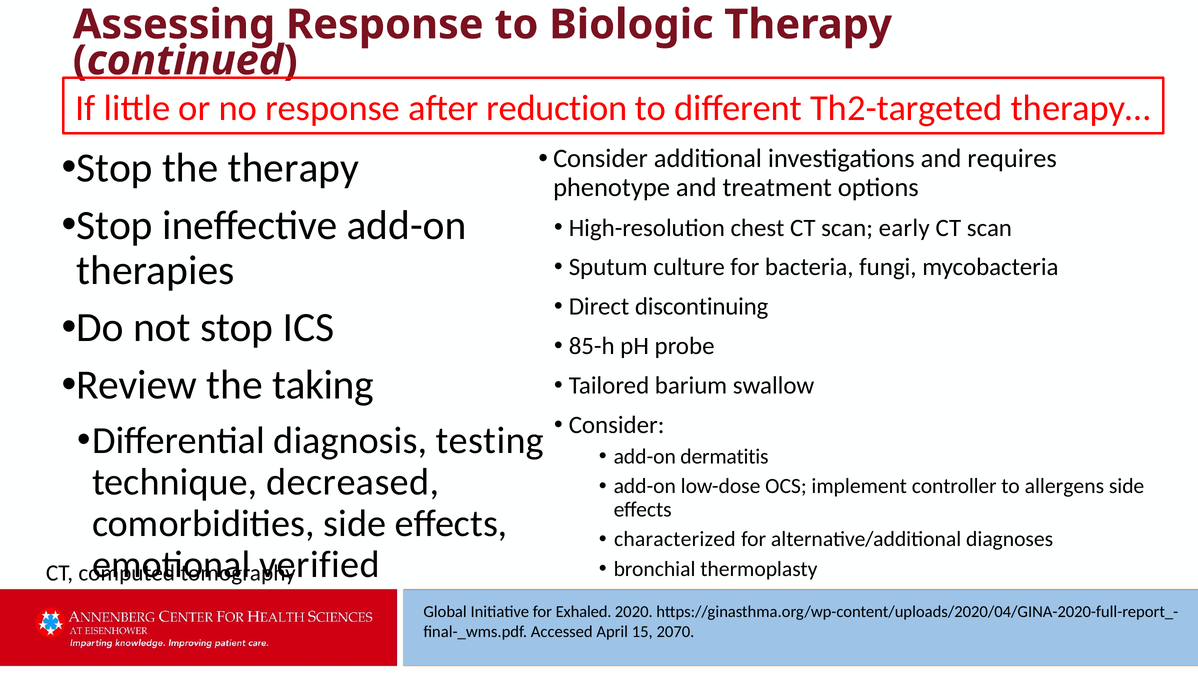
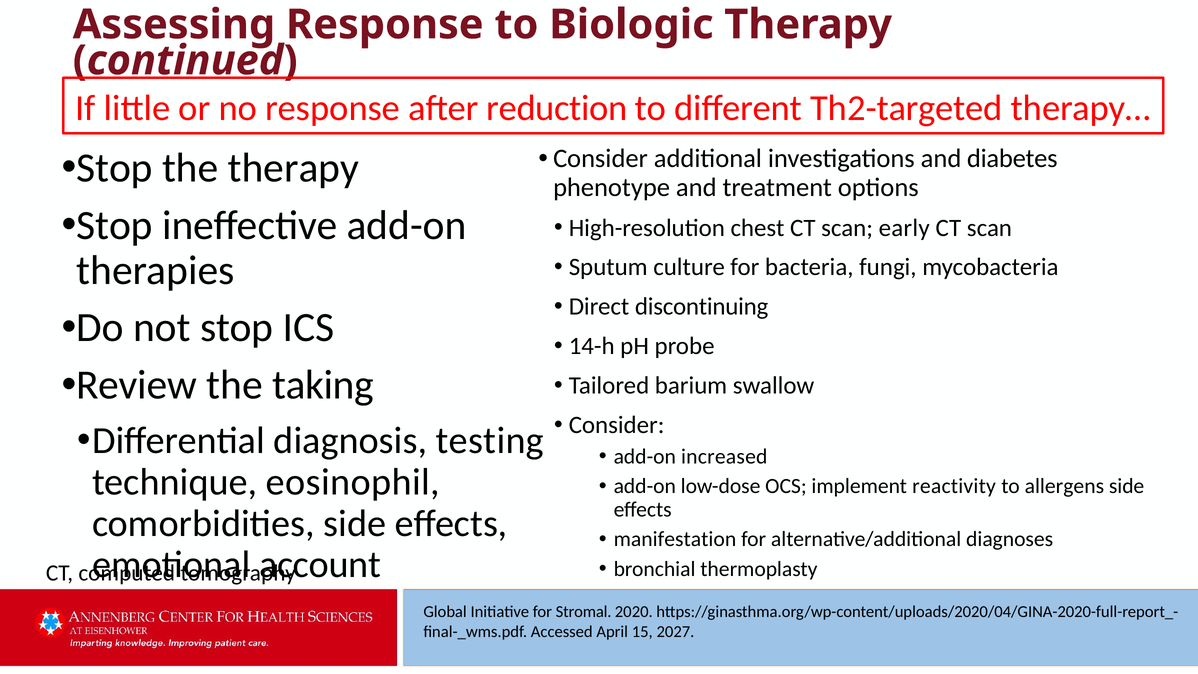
requires: requires -> diabetes
85-h: 85-h -> 14-h
dermatitis: dermatitis -> increased
decreased: decreased -> eosinophil
controller: controller -> reactivity
characterized: characterized -> manifestation
verified: verified -> account
Exhaled: Exhaled -> Stromal
2070: 2070 -> 2027
